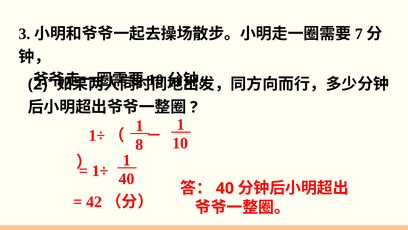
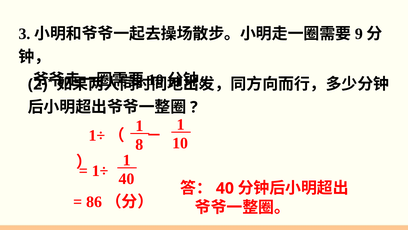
7: 7 -> 9
42: 42 -> 86
